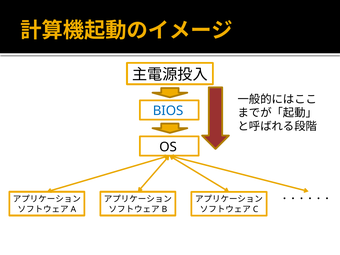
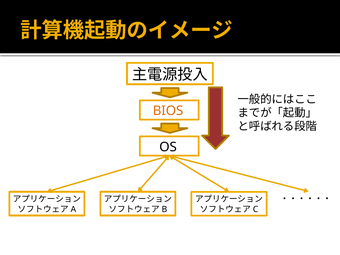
BIOS colour: blue -> orange
